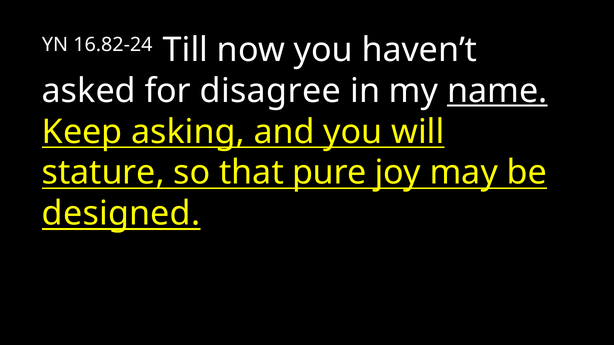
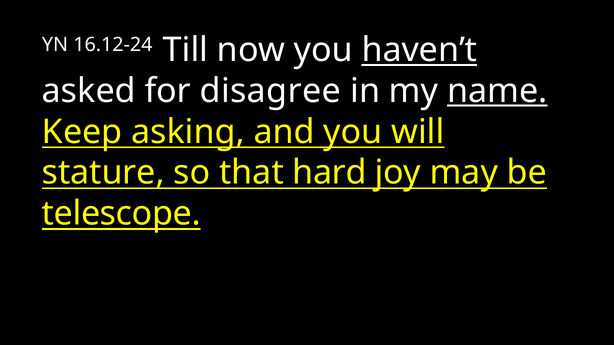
16.82-24: 16.82-24 -> 16.12-24
haven’t underline: none -> present
pure: pure -> hard
designed: designed -> telescope
